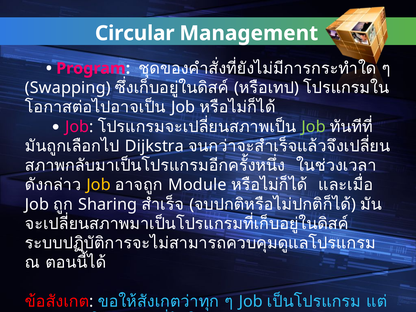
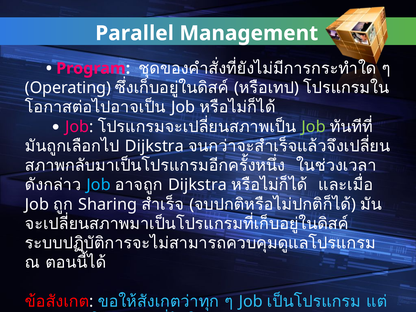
Circular: Circular -> Parallel
Swapping: Swapping -> Operating
Job at (99, 185) colour: yellow -> light blue
Module at (197, 185): Module -> Dijkstra
